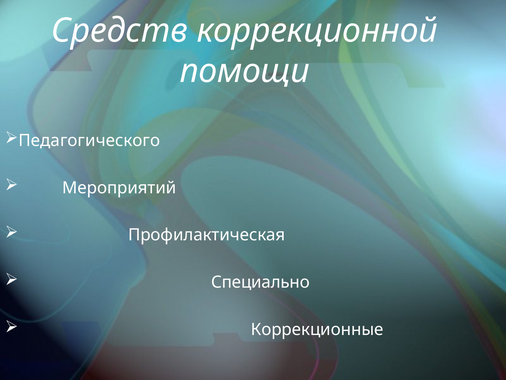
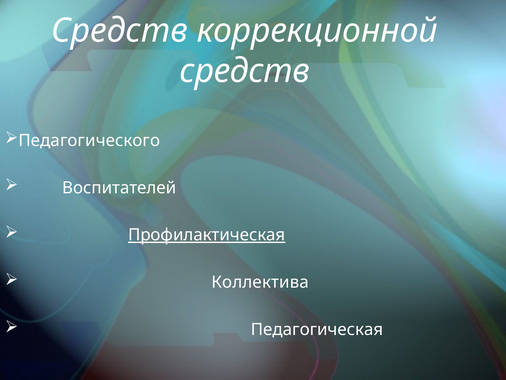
помощи at (245, 71): помощи -> средств
Мероприятий: Мероприятий -> Воспитателей
Профилактическая underline: none -> present
Специально: Специально -> Коллектива
Коррекционные: Коррекционные -> Педагогическая
